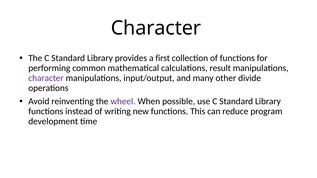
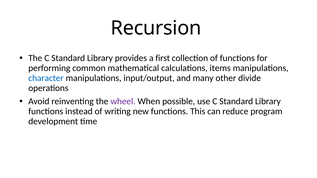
Character at (156, 28): Character -> Recursion
result: result -> items
character at (46, 78) colour: purple -> blue
